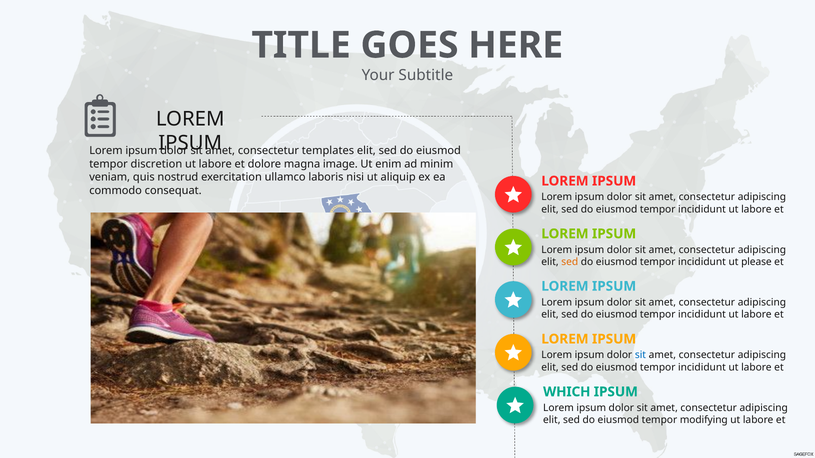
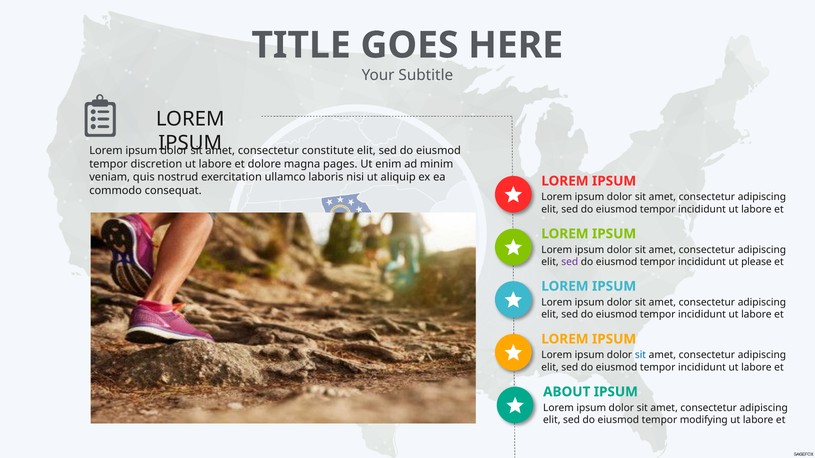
templates: templates -> constitute
image: image -> pages
sed at (570, 262) colour: orange -> purple
WHICH: WHICH -> ABOUT
